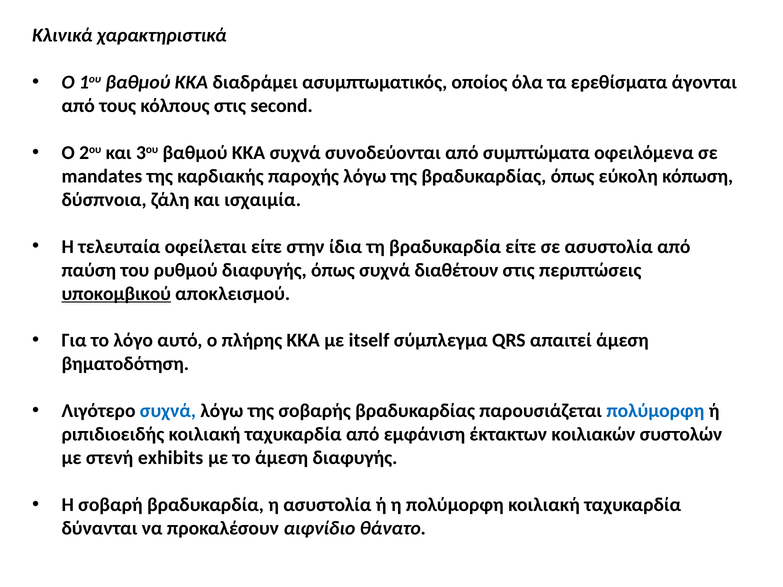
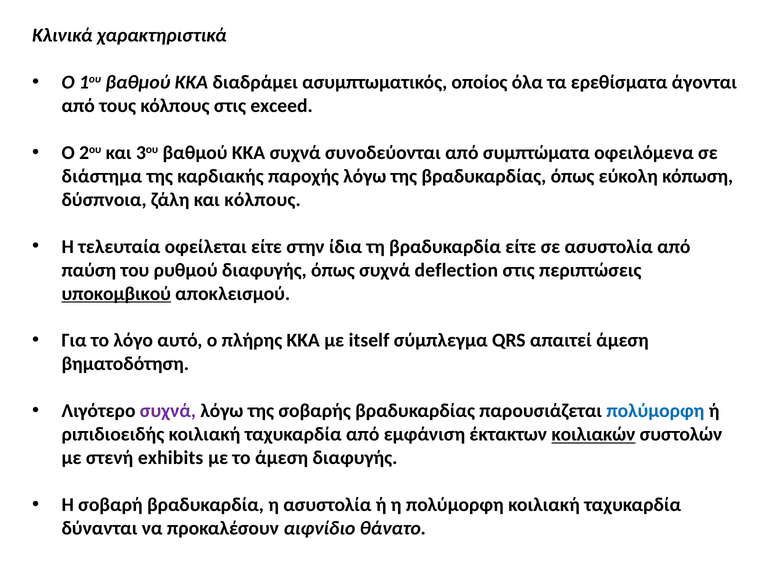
second: second -> exceed
mandates: mandates -> διάστημα
και ισχαιμία: ισχαιμία -> κόλπους
διαθέτουν: διαθέτουν -> deflection
συχνά at (168, 411) colour: blue -> purple
κοιλιακών underline: none -> present
